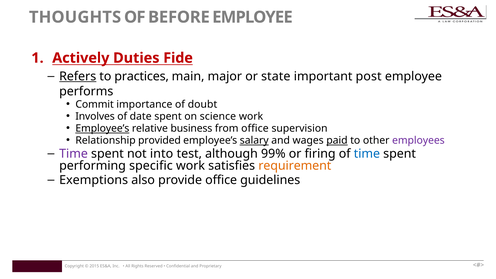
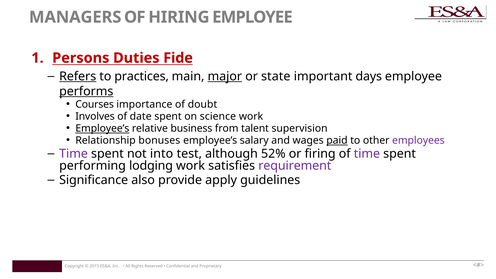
THOUGHTS: THOUGHTS -> MANAGERS
BEFORE: BEFORE -> HIRING
Actively: Actively -> Persons
major underline: none -> present
post: post -> days
performs underline: none -> present
Commit: Commit -> Courses
from office: office -> talent
provided: provided -> bonuses
salary underline: present -> none
99%: 99% -> 52%
time at (367, 154) colour: blue -> purple
specific: specific -> lodging
requirement colour: orange -> purple
Exemptions: Exemptions -> Significance
provide office: office -> apply
